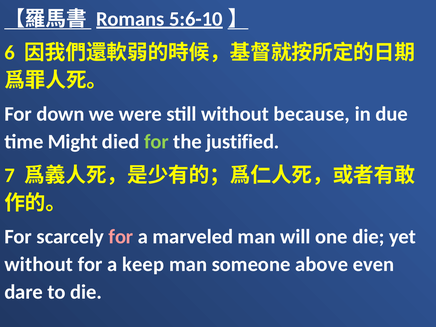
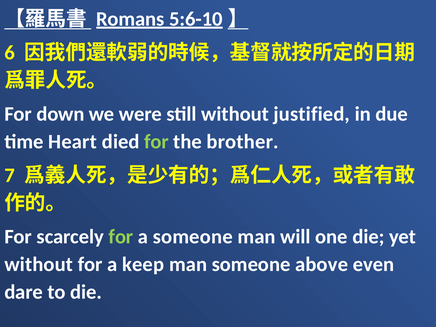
because: because -> justified
Might: Might -> Heart
justified: justified -> brother
for at (121, 237) colour: pink -> light green
a marveled: marveled -> someone
